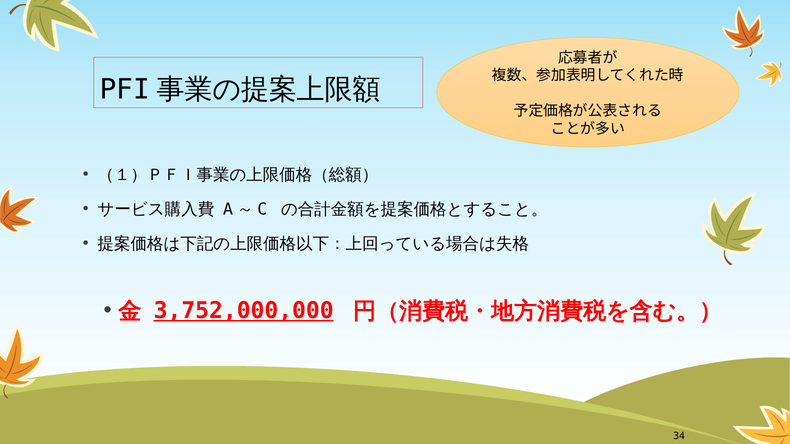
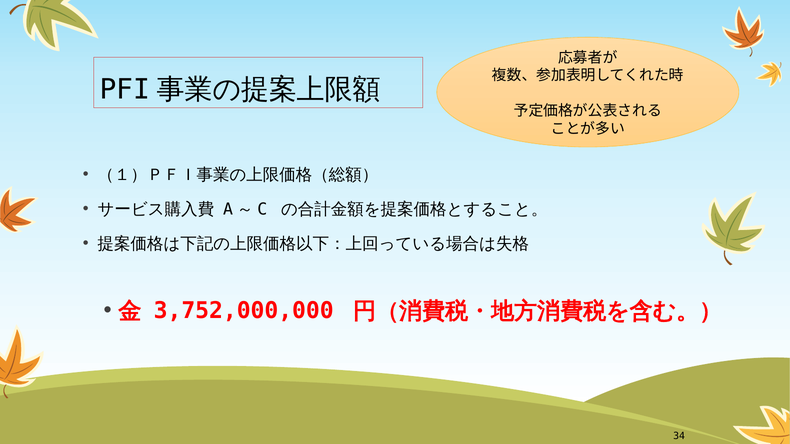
3,752,000,000 underline: present -> none
